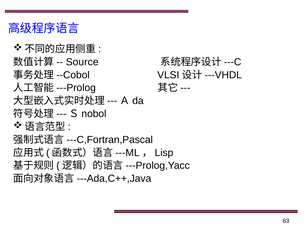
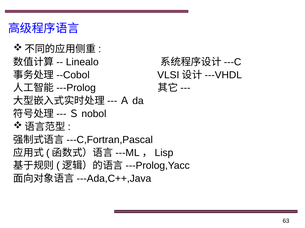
Source: Source -> Linealo
